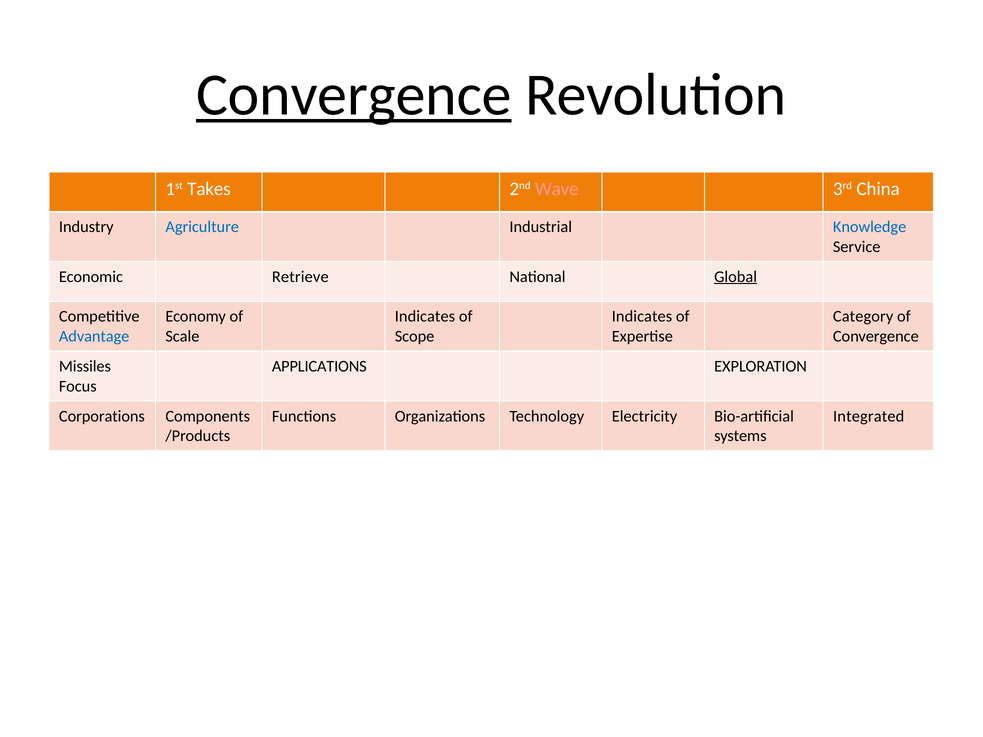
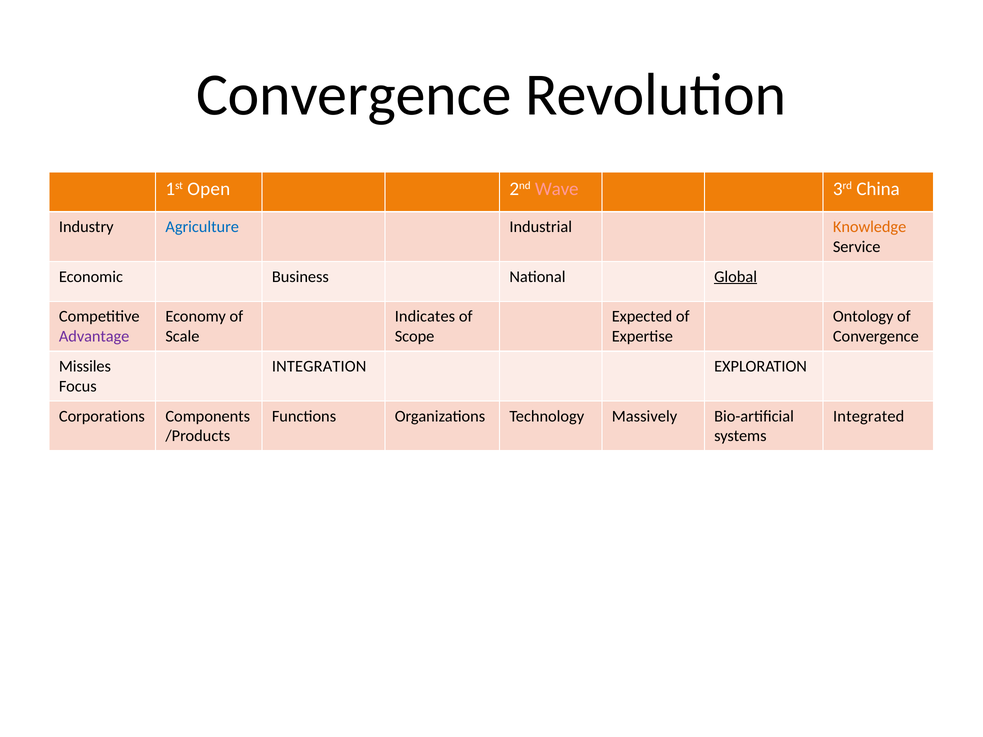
Convergence at (354, 95) underline: present -> none
Takes: Takes -> Open
Knowledge colour: blue -> orange
Retrieve: Retrieve -> Business
Indicates at (642, 317): Indicates -> Expected
Category: Category -> Ontology
Advantage colour: blue -> purple
APPLICATIONS: APPLICATIONS -> INTEGRATION
Electricity: Electricity -> Massively
